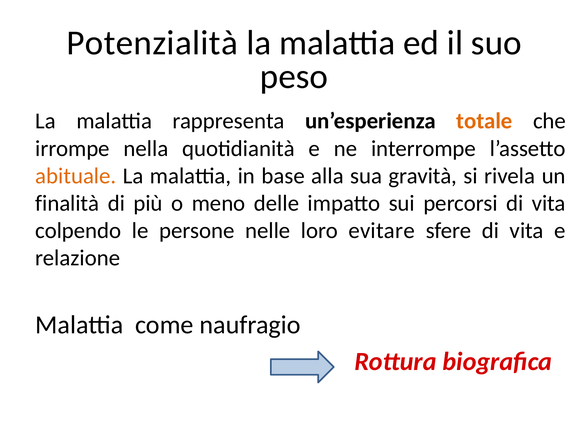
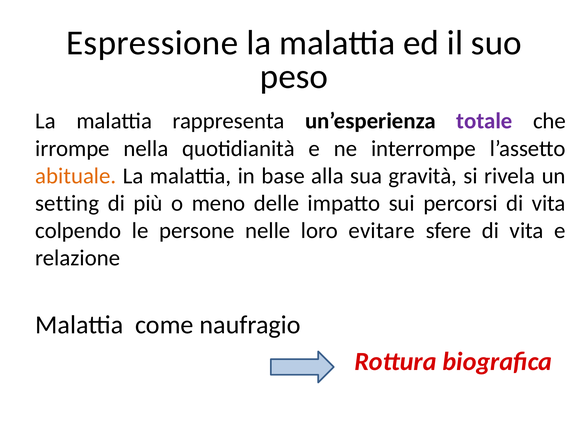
Potenzialità: Potenzialità -> Espressione
totale colour: orange -> purple
finalità: finalità -> setting
